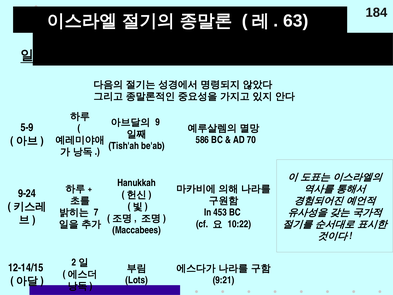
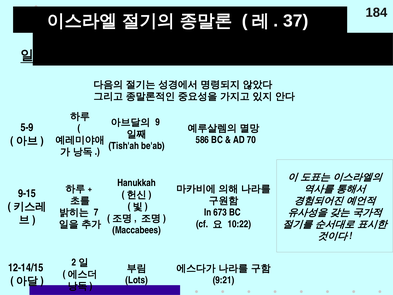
63: 63 -> 37
9-24: 9-24 -> 9-15
453: 453 -> 673
